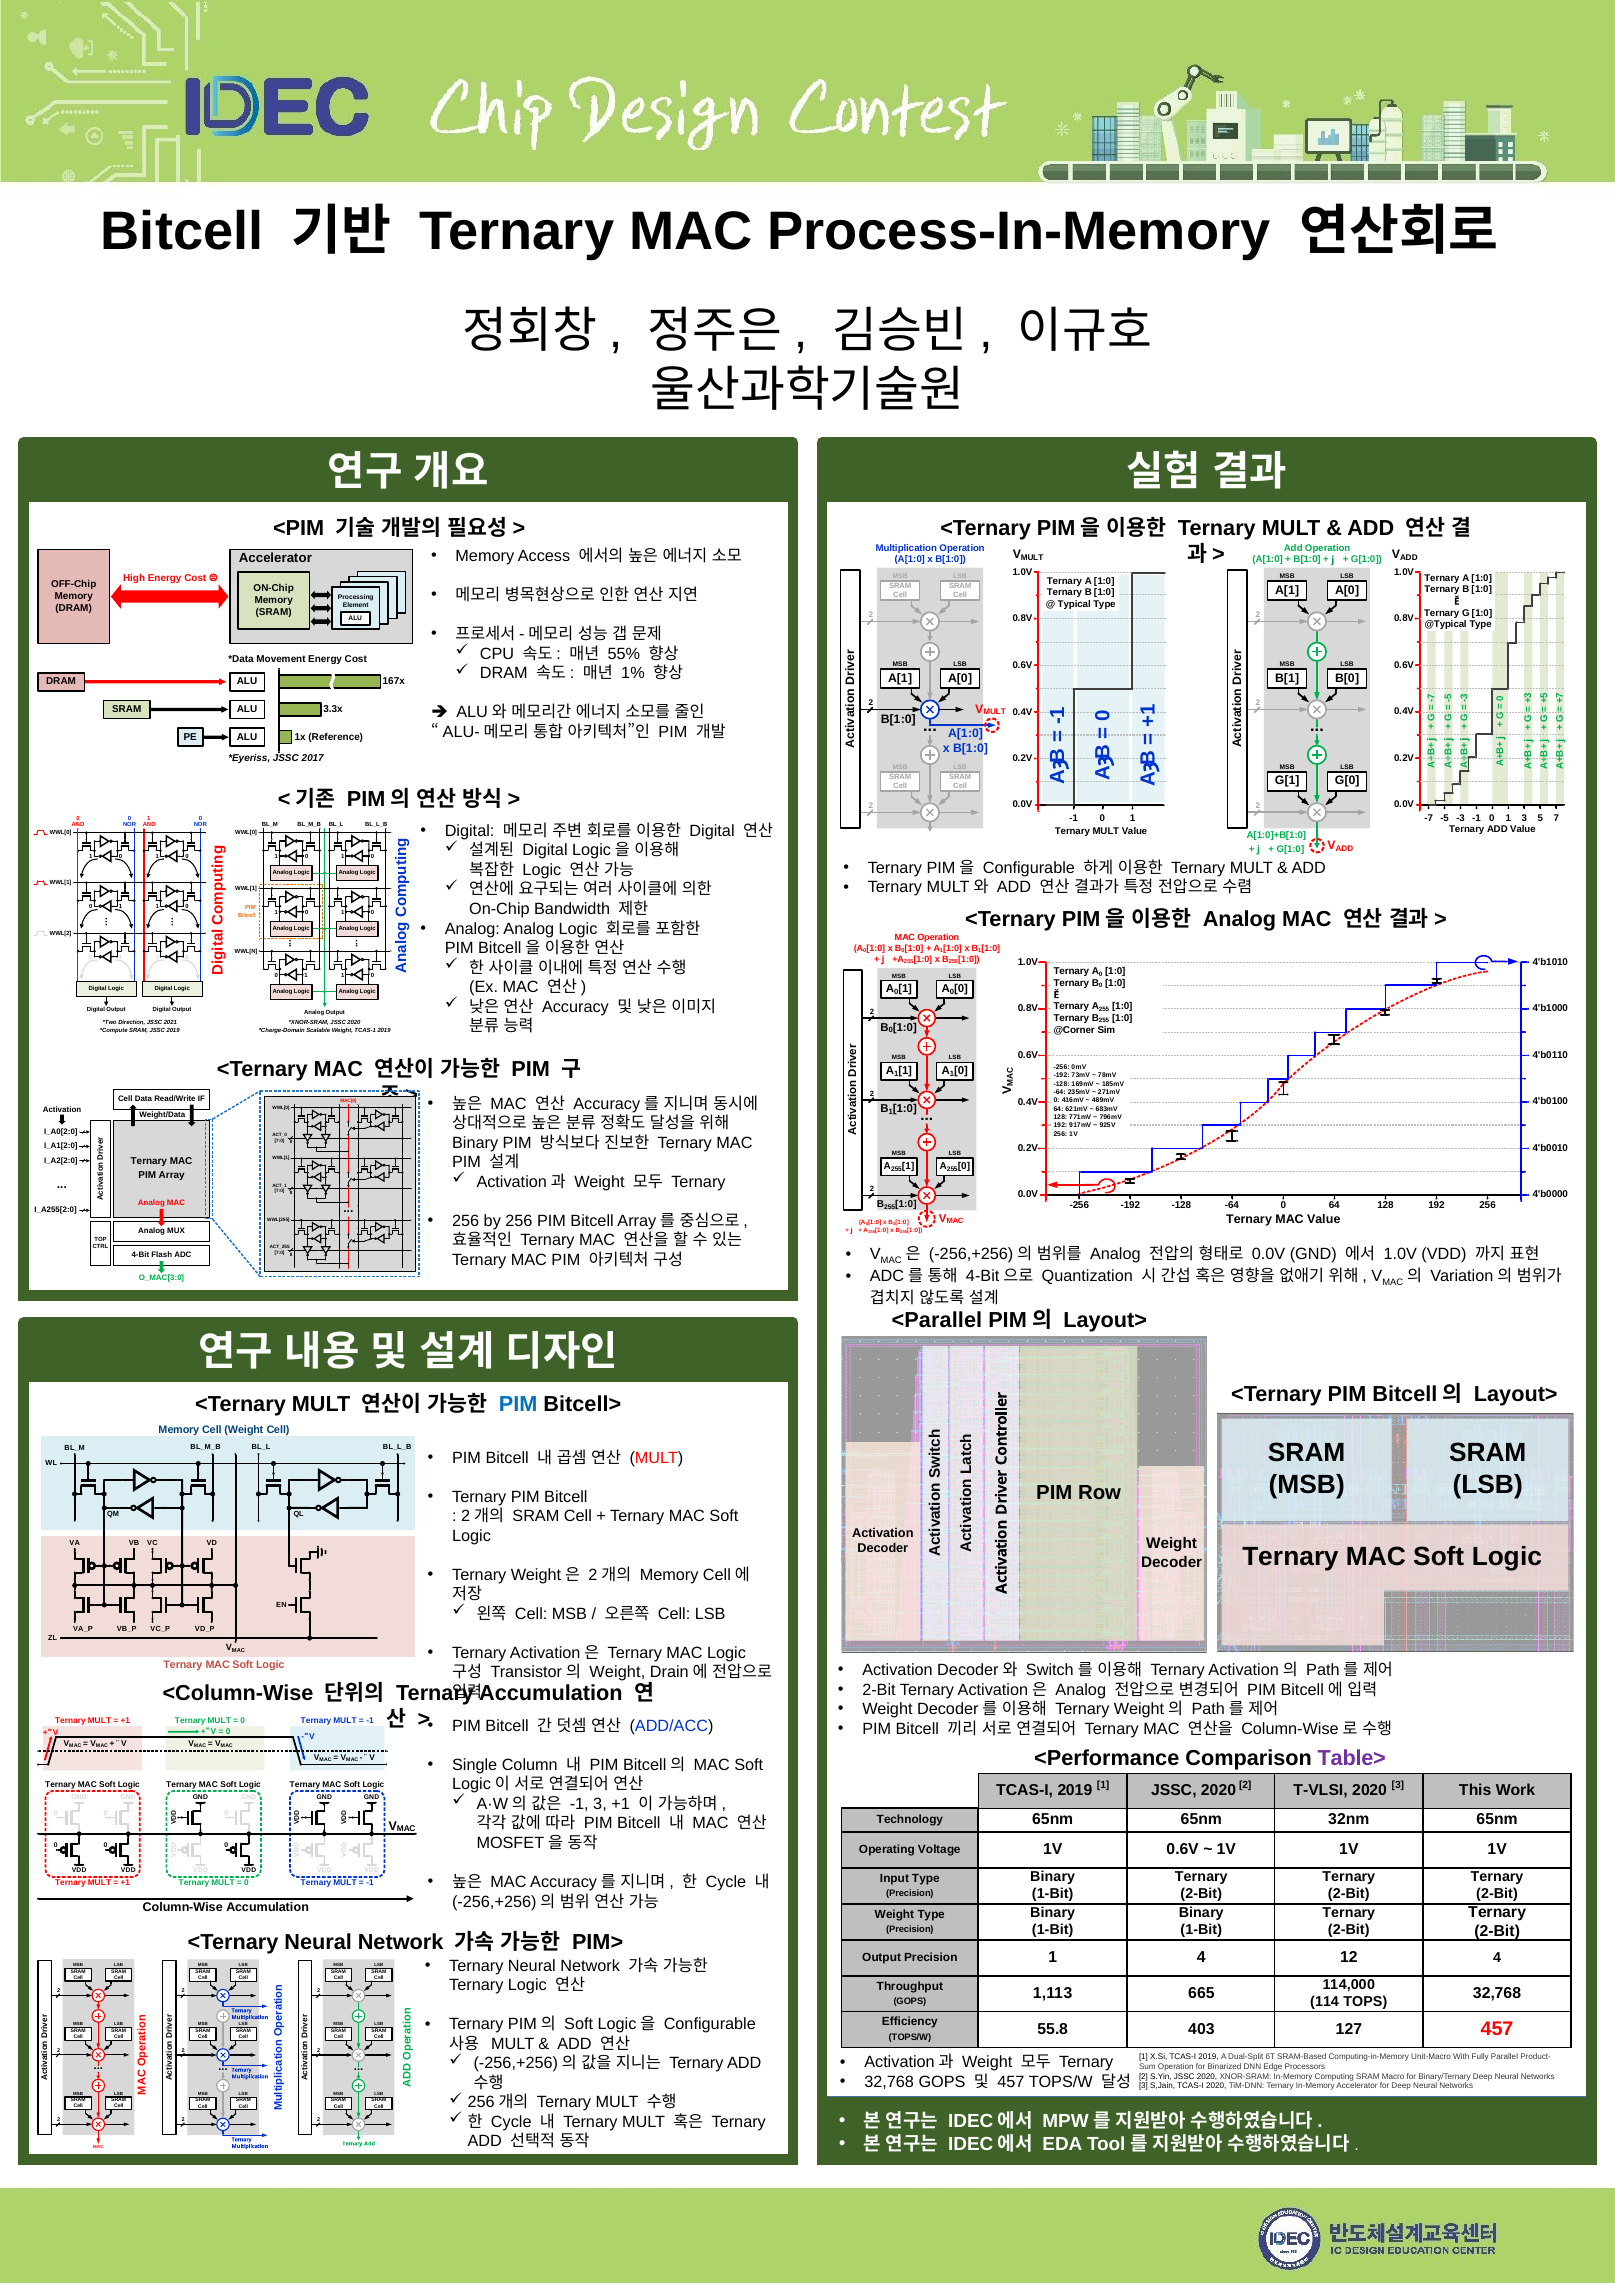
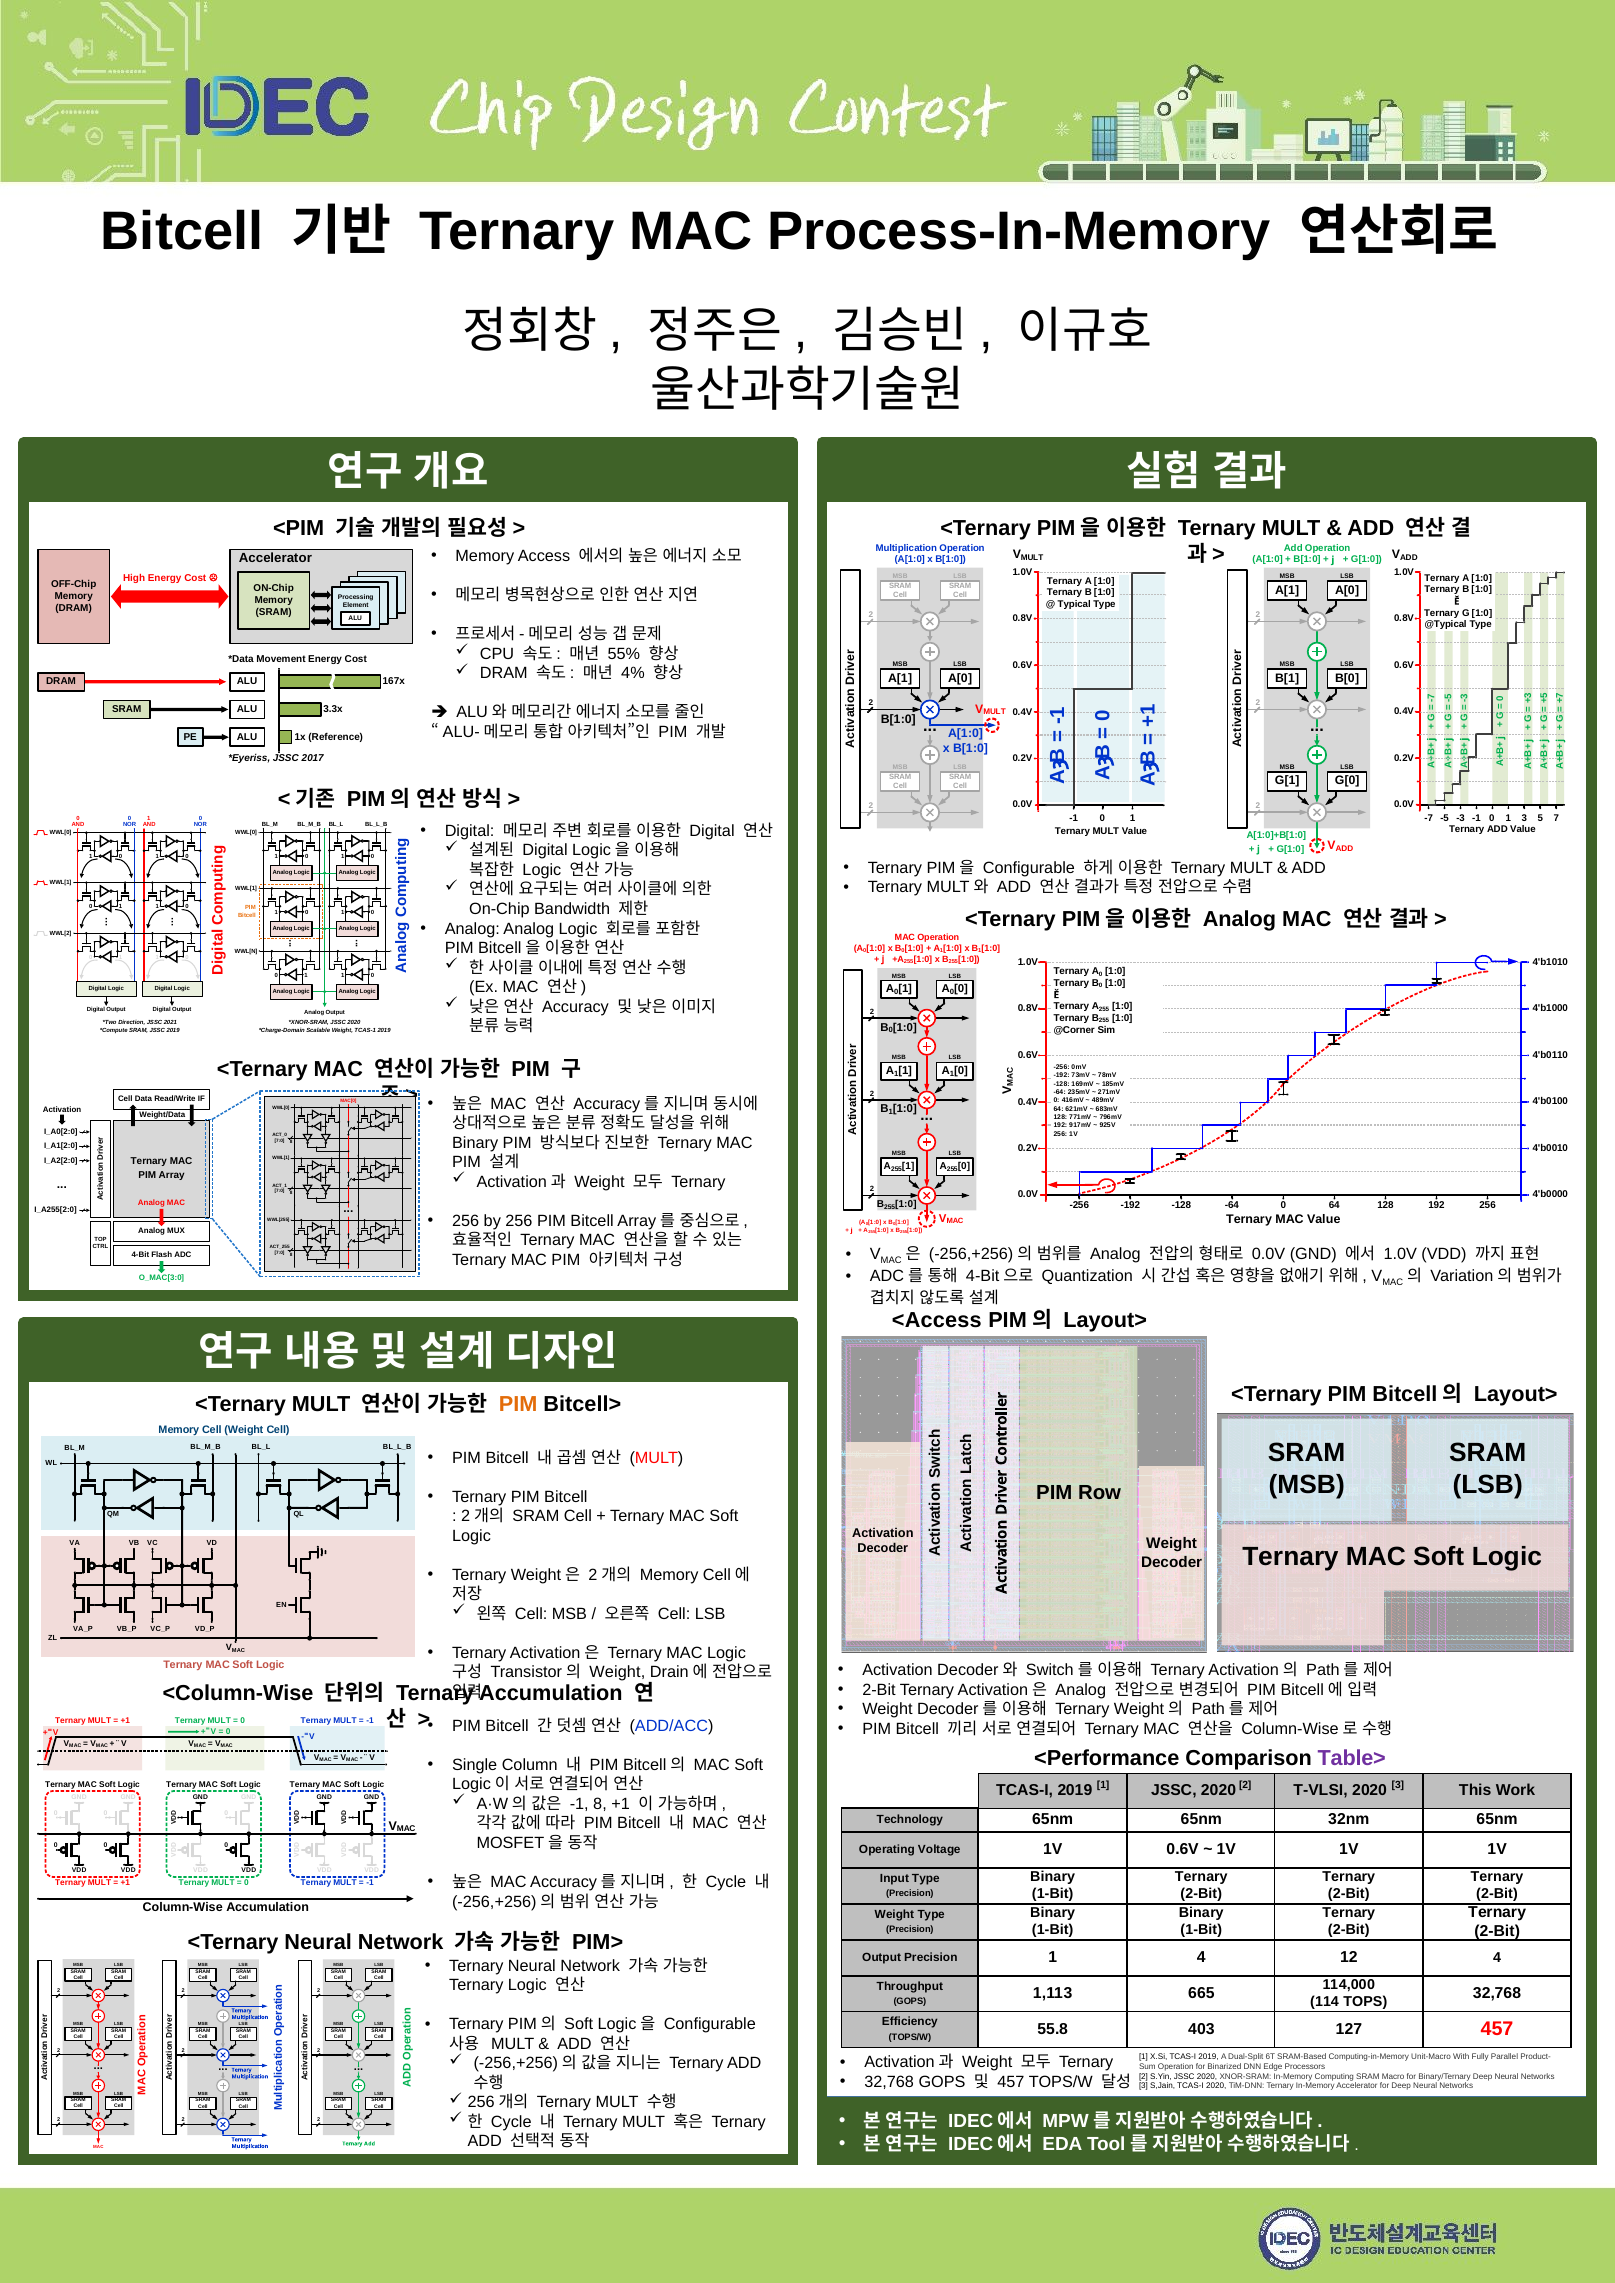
1%: 1% -> 4%
<Parallel: <Parallel -> <Access
PIM at (518, 1405) colour: blue -> orange
-1 3: 3 -> 8
